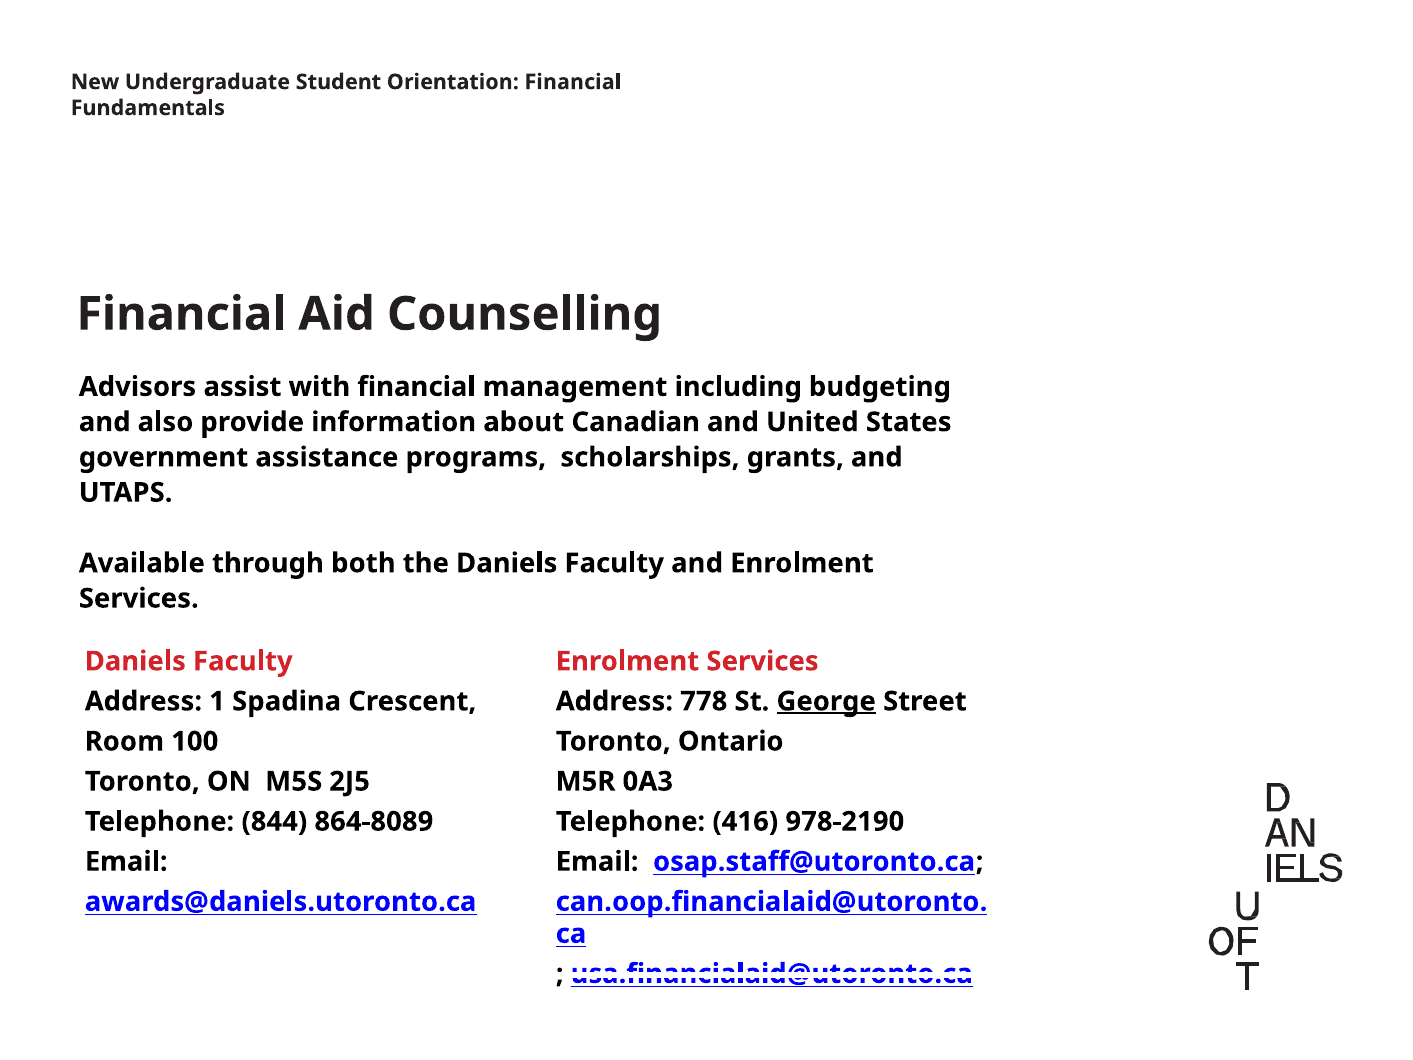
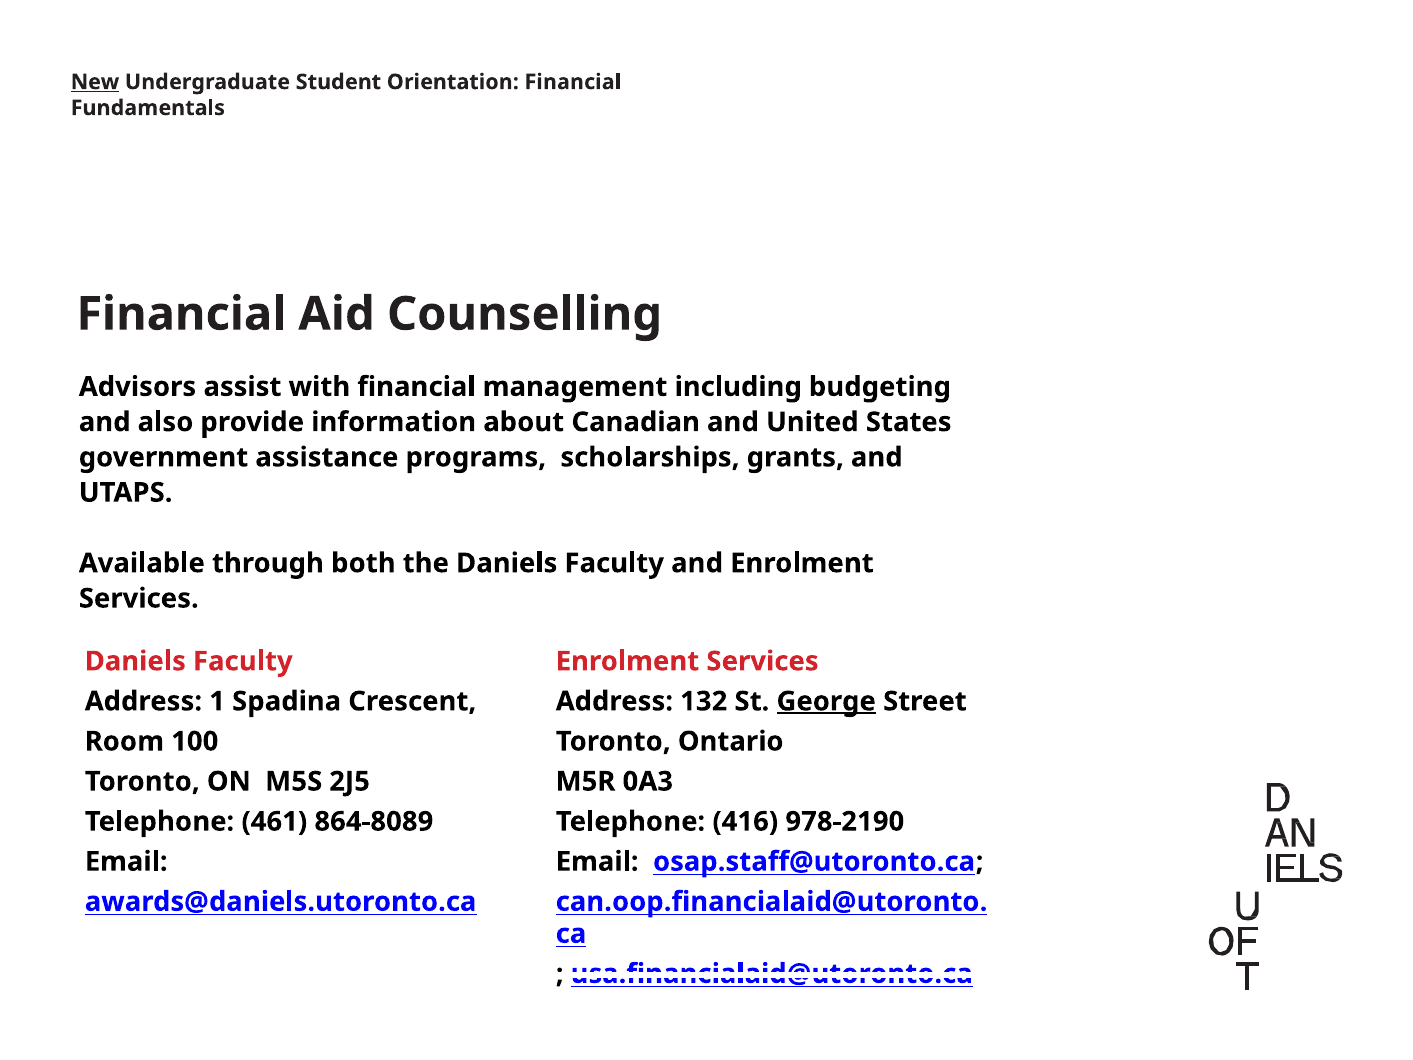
New underline: none -> present
778: 778 -> 132
844: 844 -> 461
